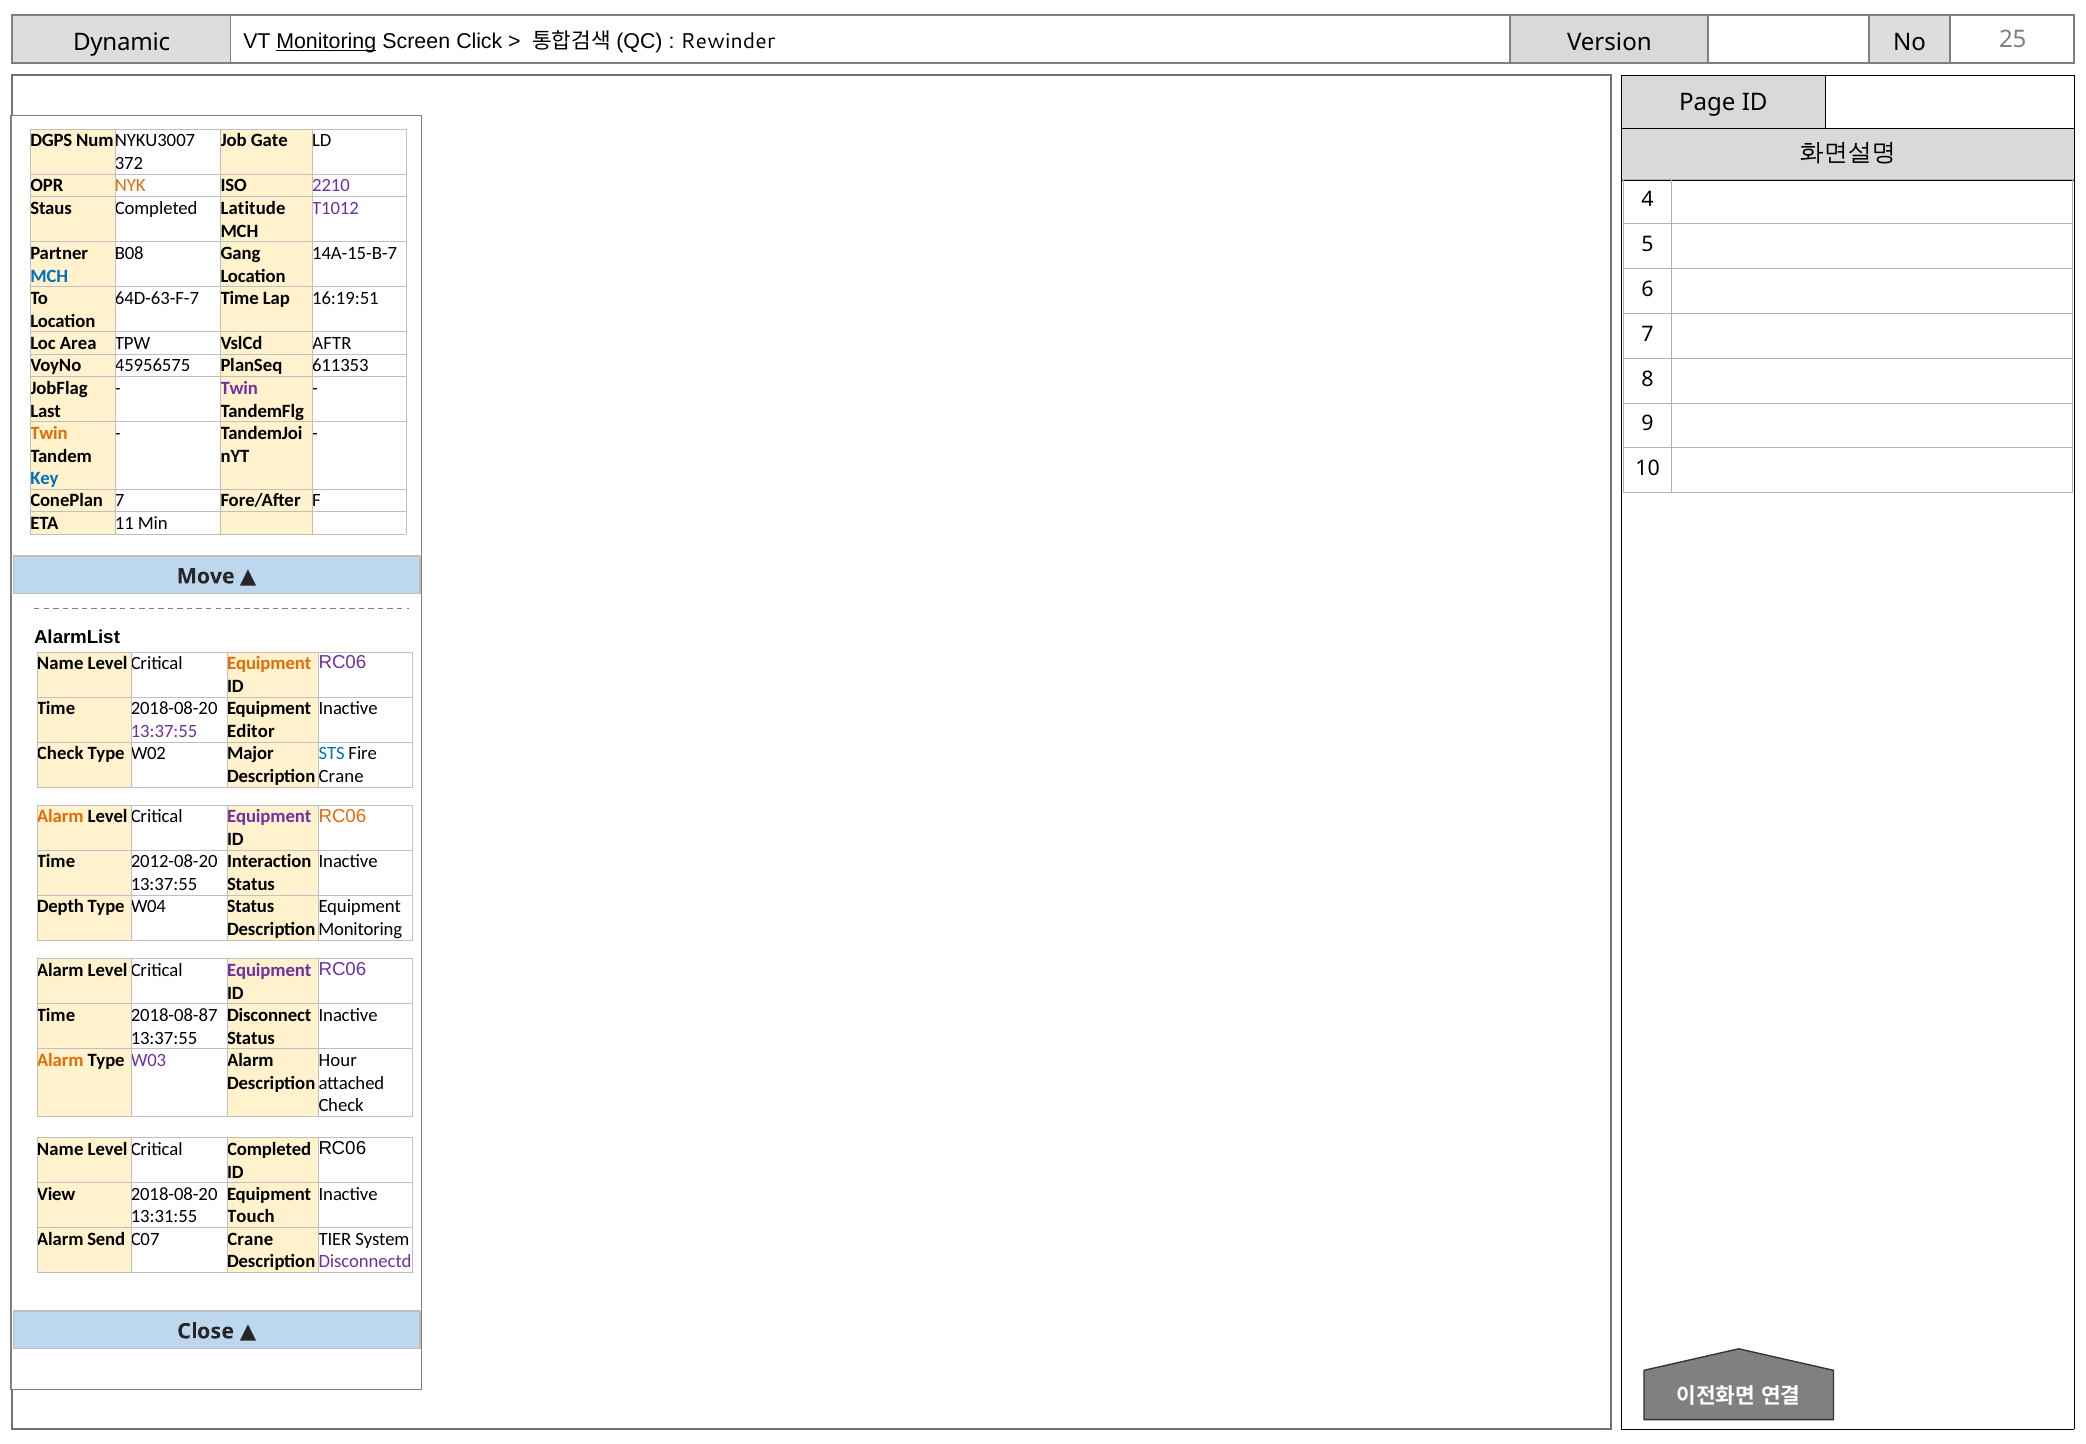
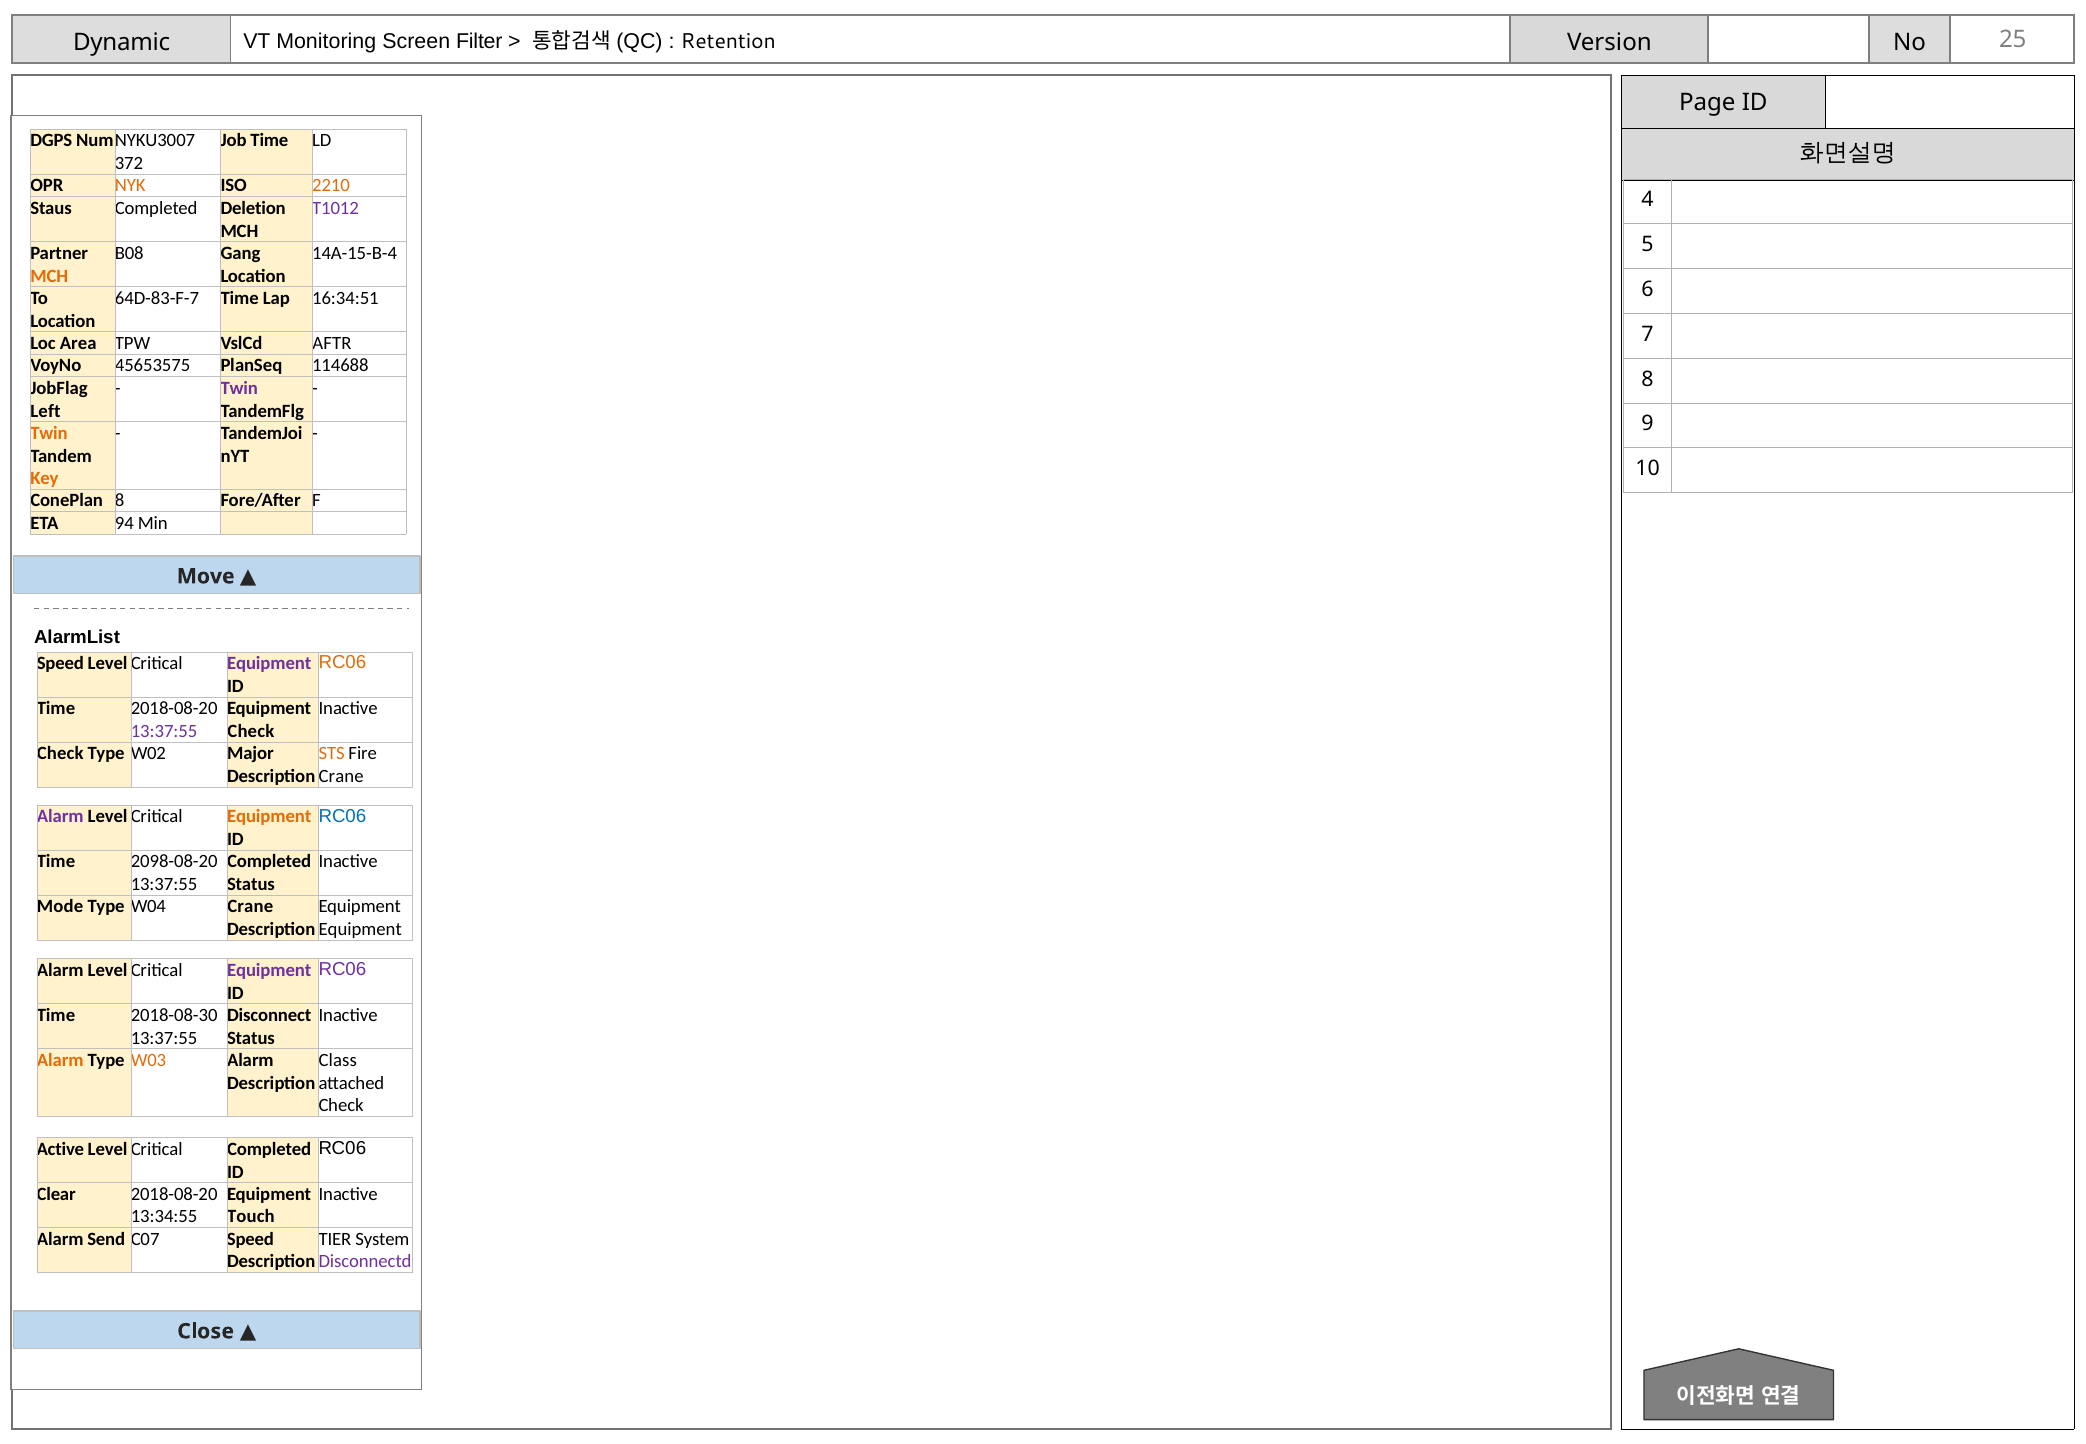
Monitoring at (326, 41) underline: present -> none
Click: Click -> Filter
Rewinder: Rewinder -> Retention
Job Gate: Gate -> Time
2210 colour: purple -> orange
Latitude: Latitude -> Deletion
14A-15-B-7: 14A-15-B-7 -> 14A-15-B-4
MCH at (49, 276) colour: blue -> orange
64D-63-F-7: 64D-63-F-7 -> 64D-83-F-7
16:19:51: 16:19:51 -> 16:34:51
45956575: 45956575 -> 45653575
611353: 611353 -> 114688
Last: Last -> Left
Key colour: blue -> orange
ConePlan 7: 7 -> 8
11: 11 -> 94
RC06 at (342, 663) colour: purple -> orange
Name at (60, 664): Name -> Speed
Equipment at (269, 664) colour: orange -> purple
Editor at (251, 731): Editor -> Check
STS colour: blue -> orange
RC06 at (342, 816) colour: orange -> blue
Alarm at (60, 817) colour: orange -> purple
Equipment at (269, 817) colour: purple -> orange
2012-08-20: 2012-08-20 -> 2098-08-20
Interaction at (269, 862): Interaction -> Completed
Depth: Depth -> Mode
W04 Status: Status -> Crane
Monitoring at (360, 930): Monitoring -> Equipment
2018-08-87: 2018-08-87 -> 2018-08-30
W03 colour: purple -> orange
Hour: Hour -> Class
Name at (60, 1149): Name -> Active
View: View -> Clear
13:31:55: 13:31:55 -> 13:34:55
C07 Crane: Crane -> Speed
